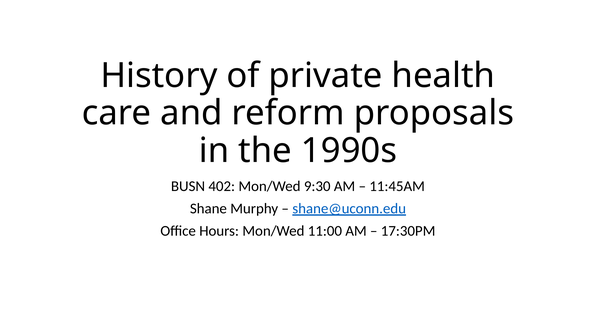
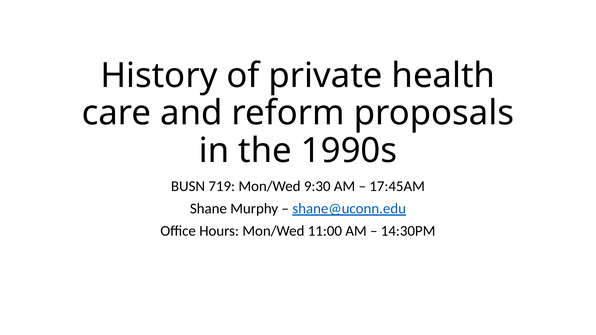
402: 402 -> 719
11:45AM: 11:45AM -> 17:45AM
17:30PM: 17:30PM -> 14:30PM
